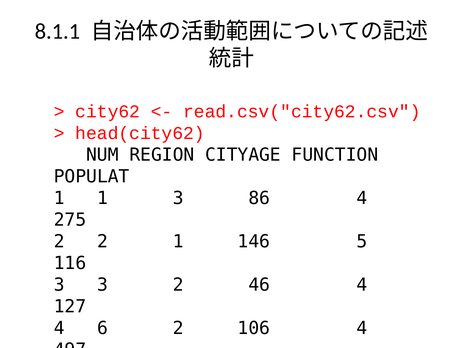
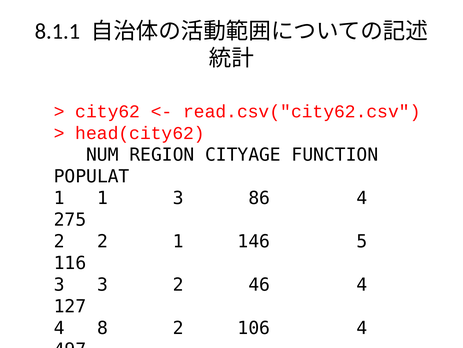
4 6: 6 -> 8
